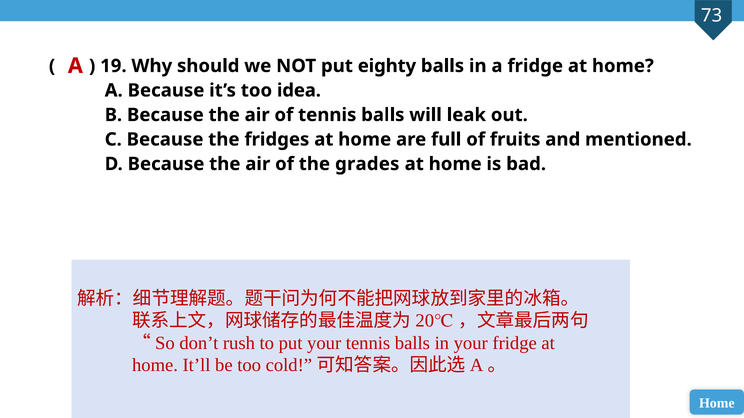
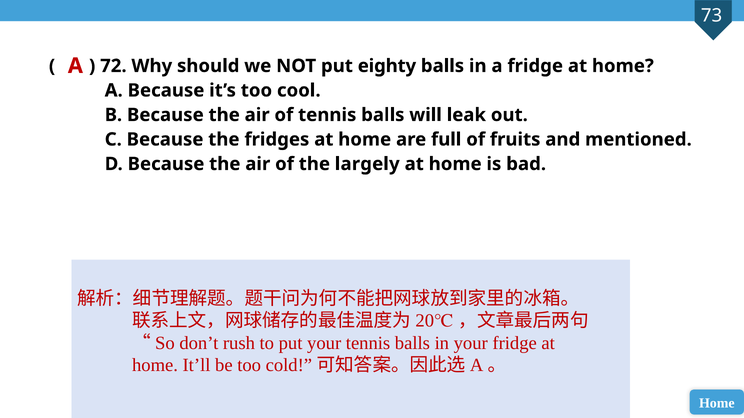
19: 19 -> 72
idea: idea -> cool
grades: grades -> largely
